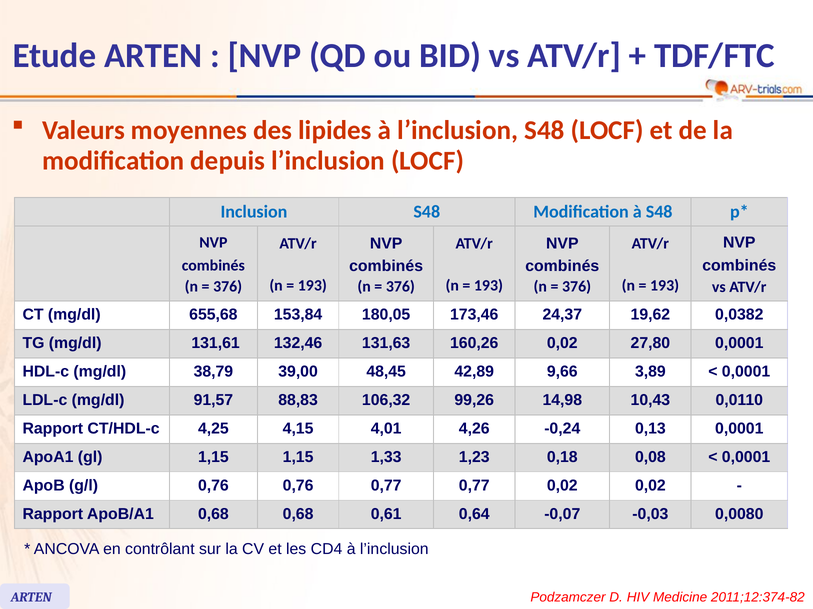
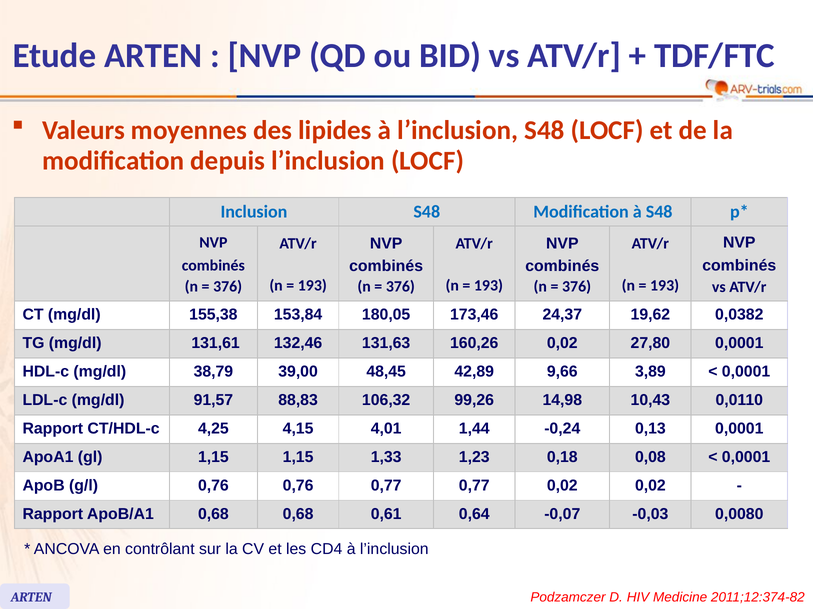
655,68: 655,68 -> 155,38
4,26: 4,26 -> 1,44
